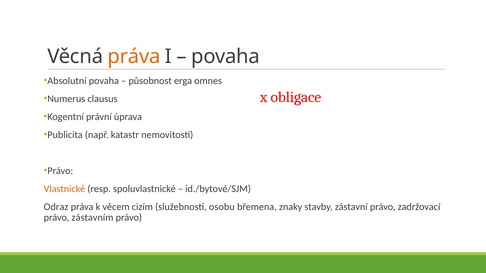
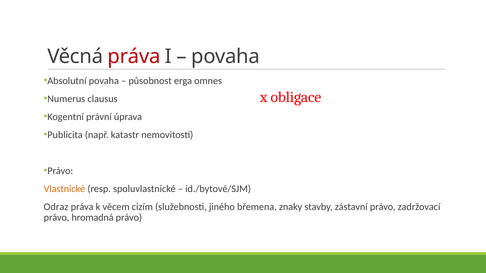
práva at (134, 57) colour: orange -> red
osobu: osobu -> jiného
zástavním: zástavním -> hromadná
